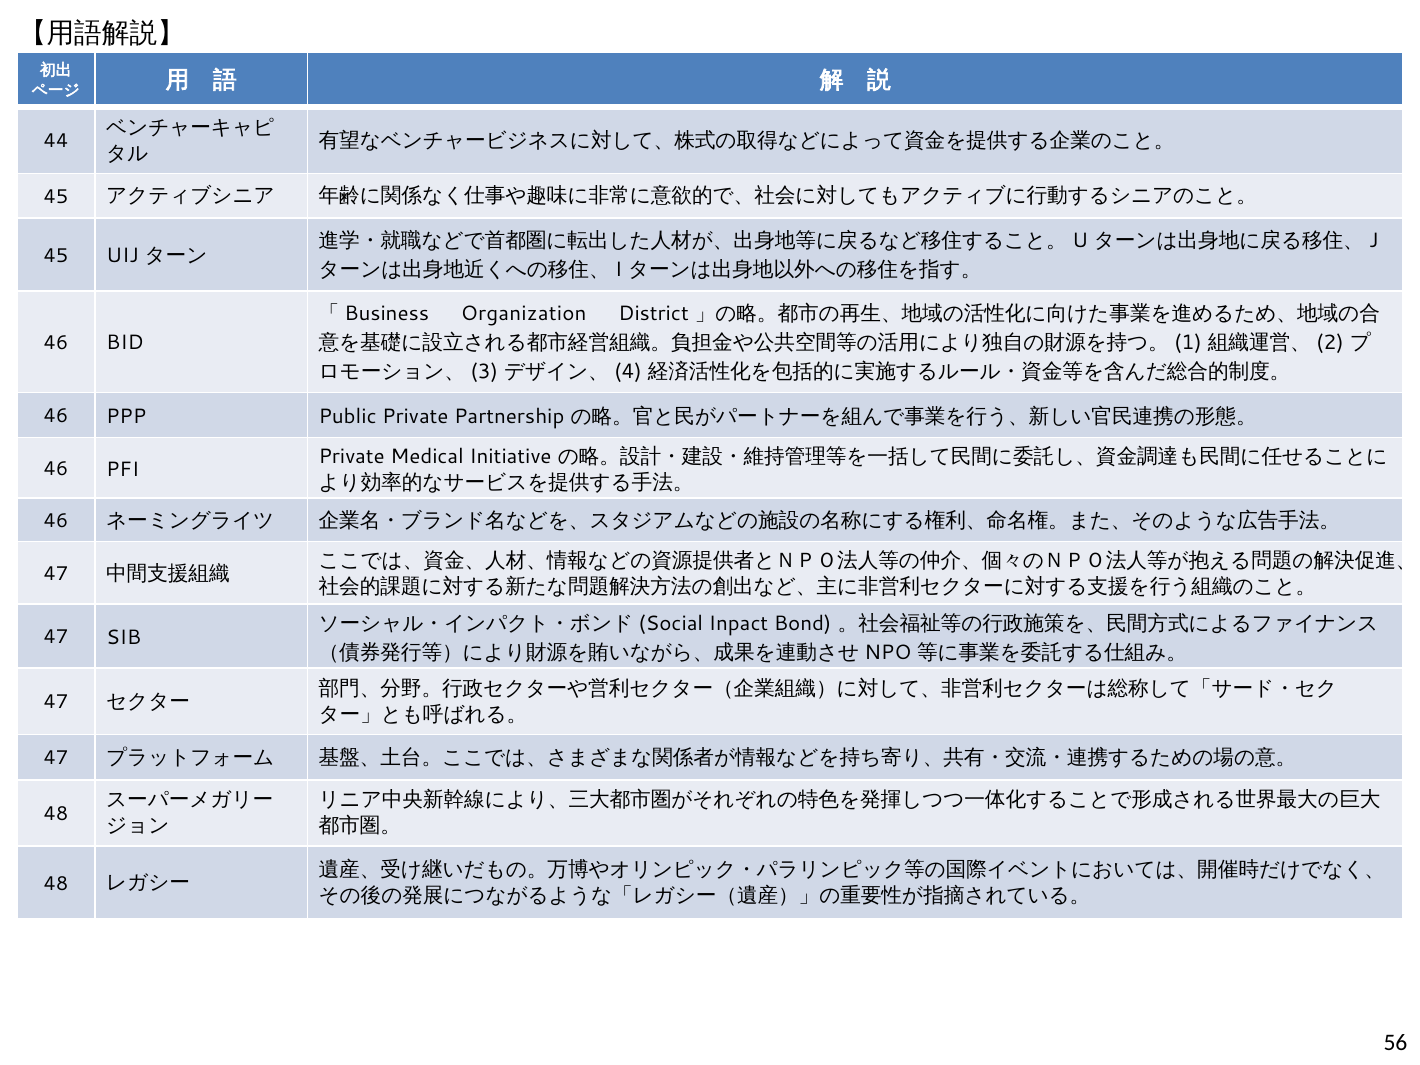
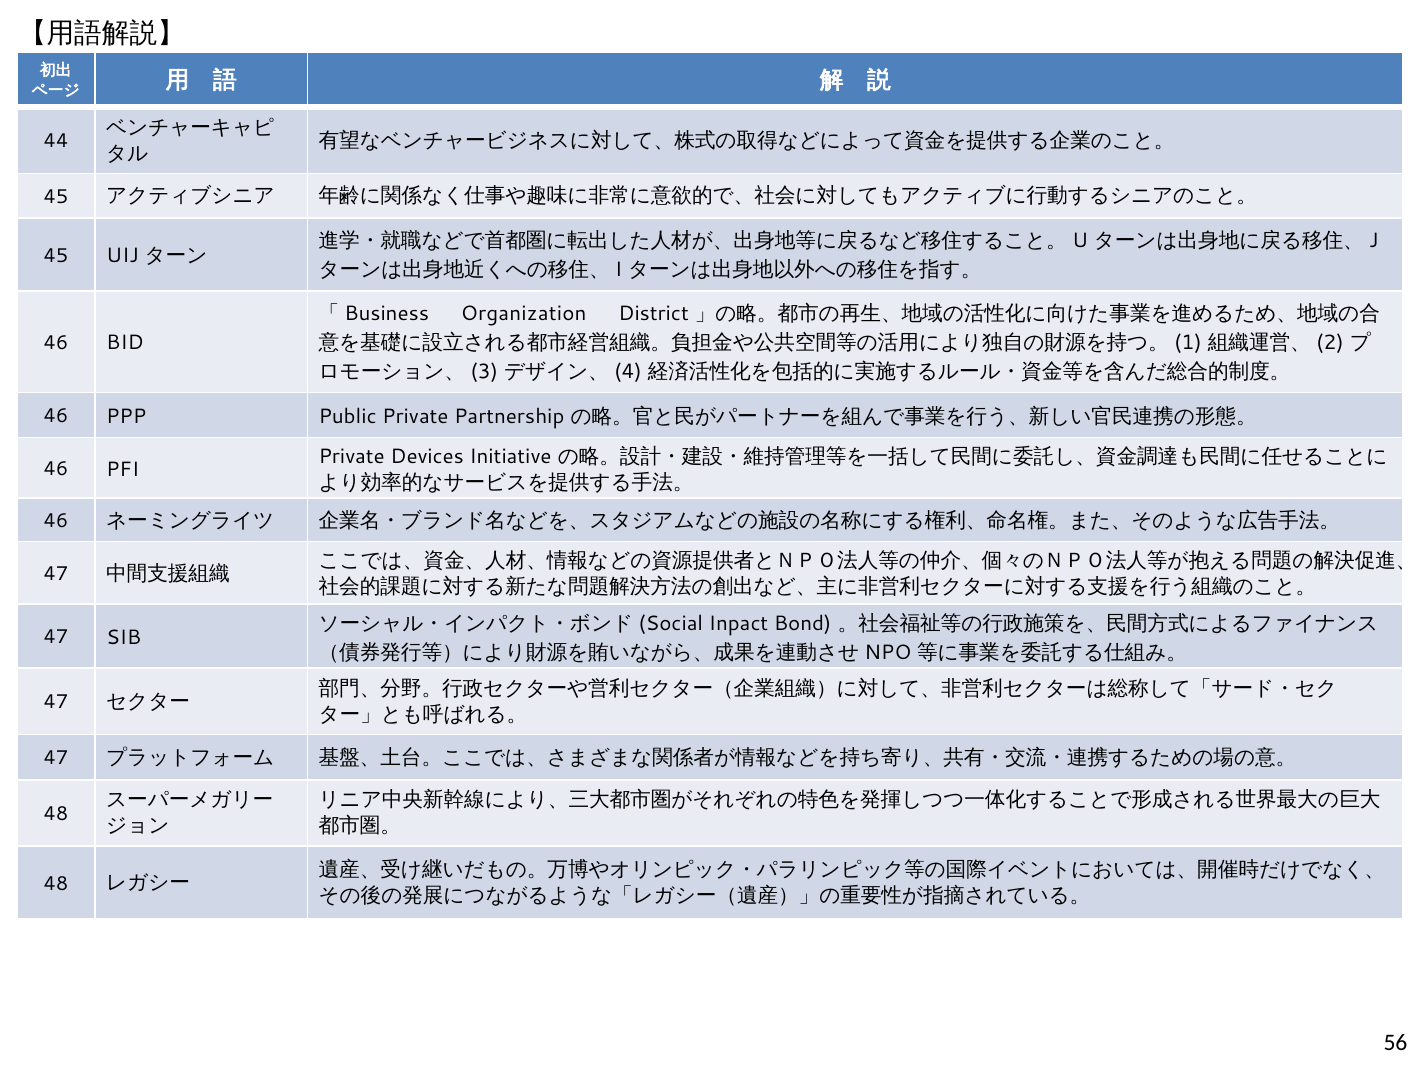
Medical: Medical -> Devices
